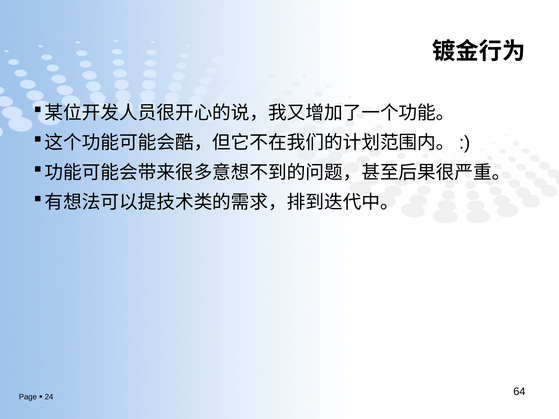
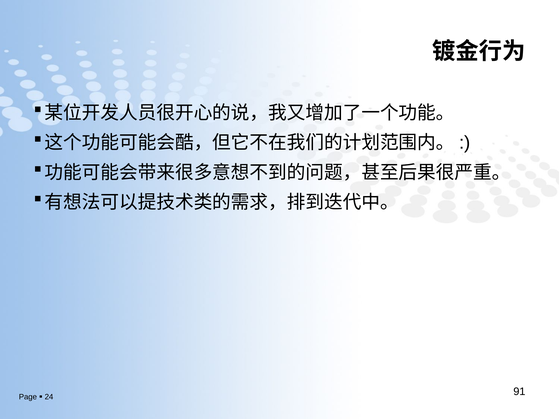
64: 64 -> 91
